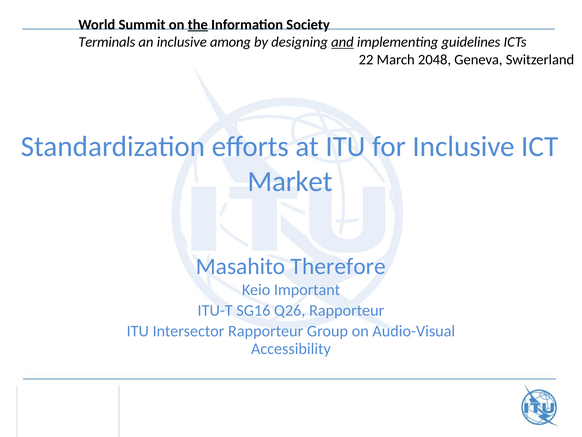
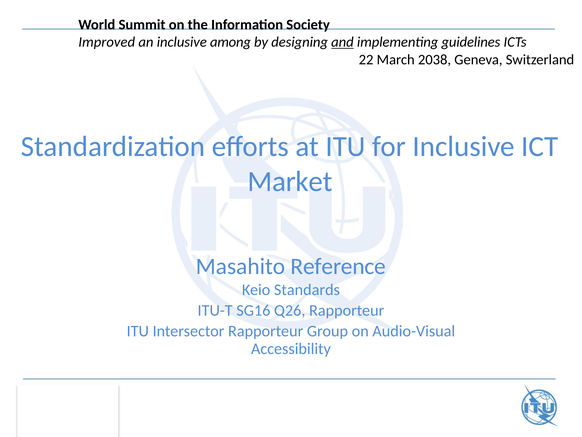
the underline: present -> none
Terminals: Terminals -> Improved
2048: 2048 -> 2038
Therefore: Therefore -> Reference
Important: Important -> Standards
